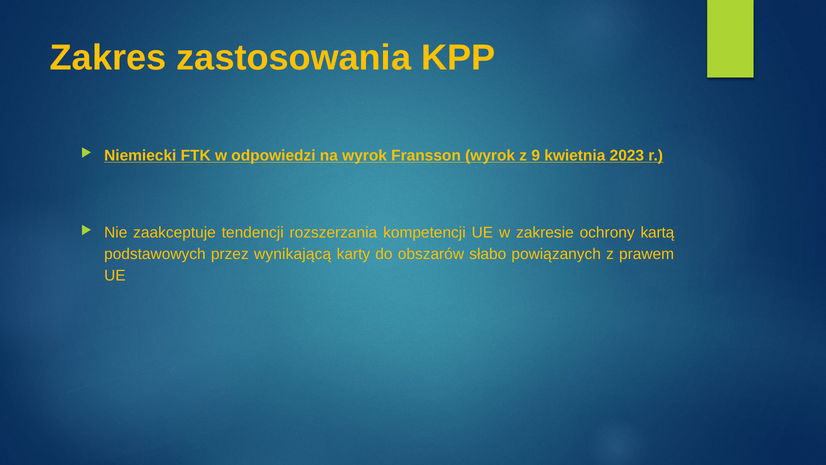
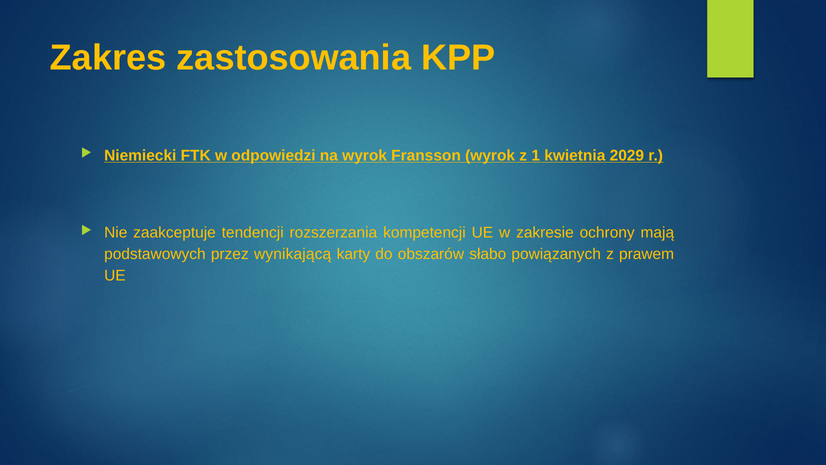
9: 9 -> 1
2023: 2023 -> 2029
kartą: kartą -> mają
